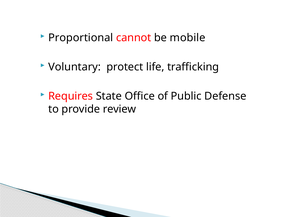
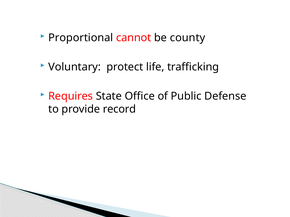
mobile: mobile -> county
review: review -> record
